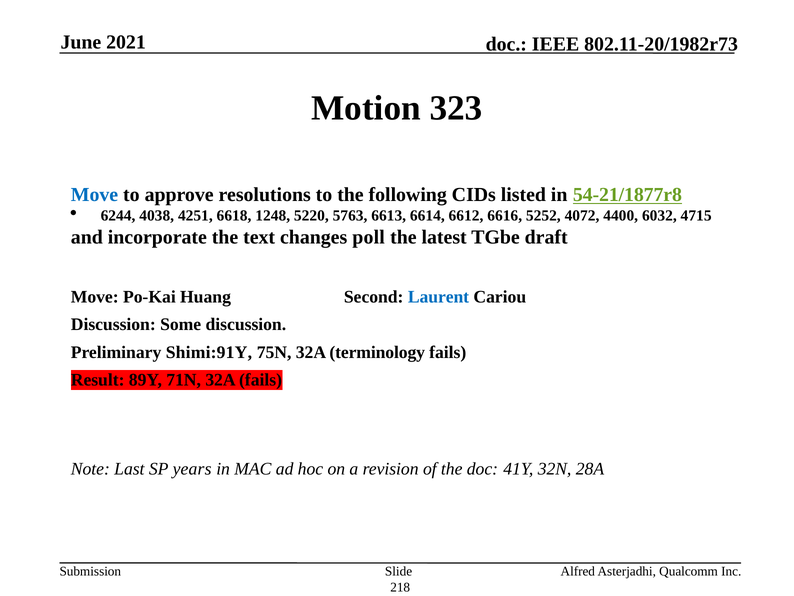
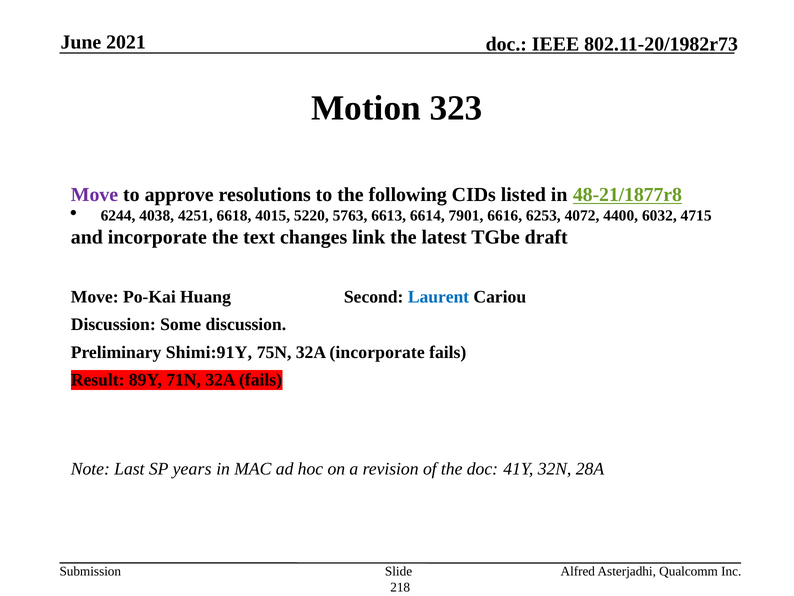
Move at (95, 195) colour: blue -> purple
54-21/1877r8: 54-21/1877r8 -> 48-21/1877r8
1248: 1248 -> 4015
6612: 6612 -> 7901
5252: 5252 -> 6253
poll: poll -> link
32A terminology: terminology -> incorporate
